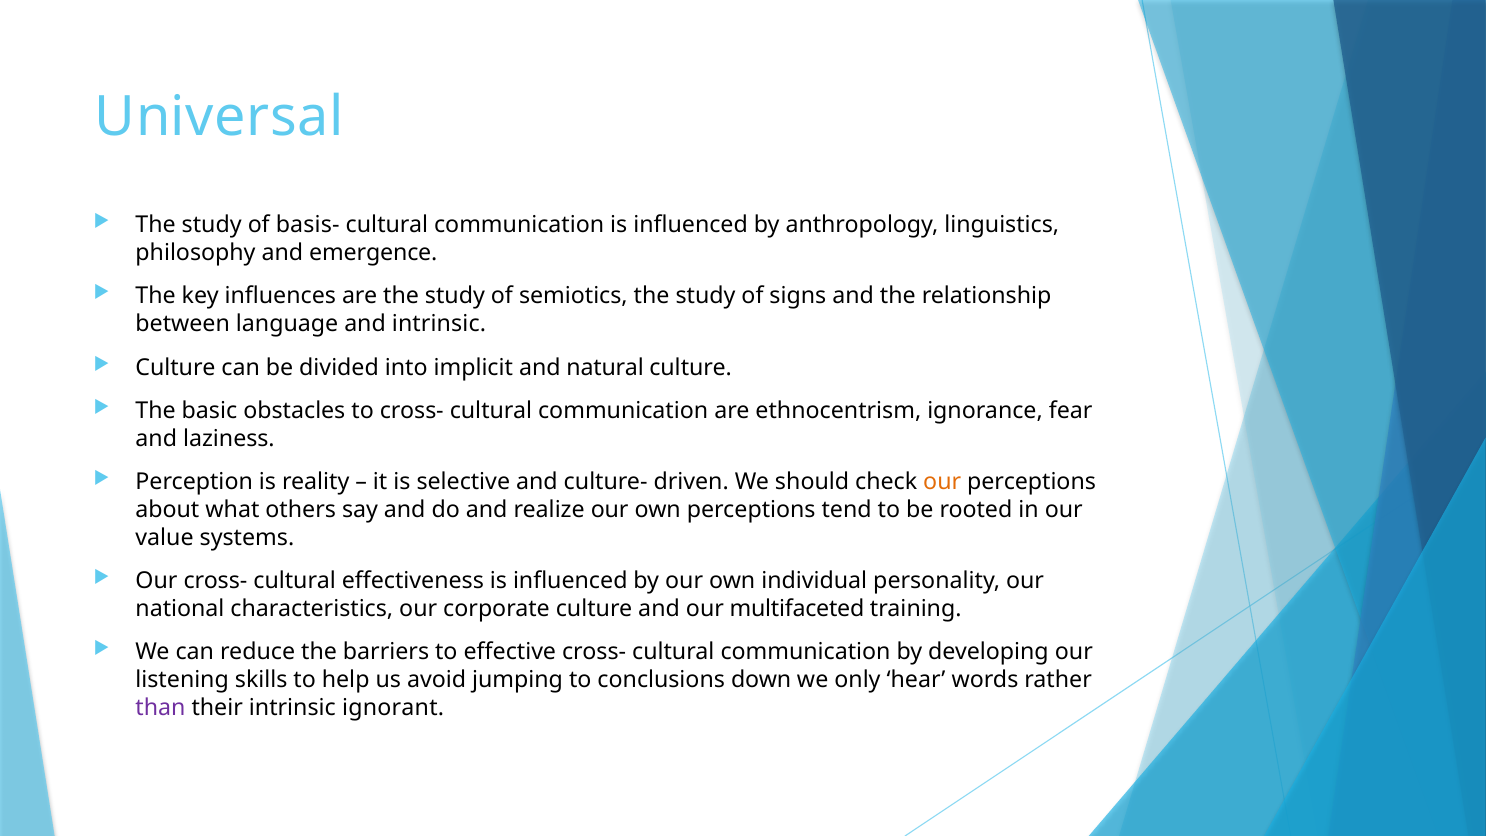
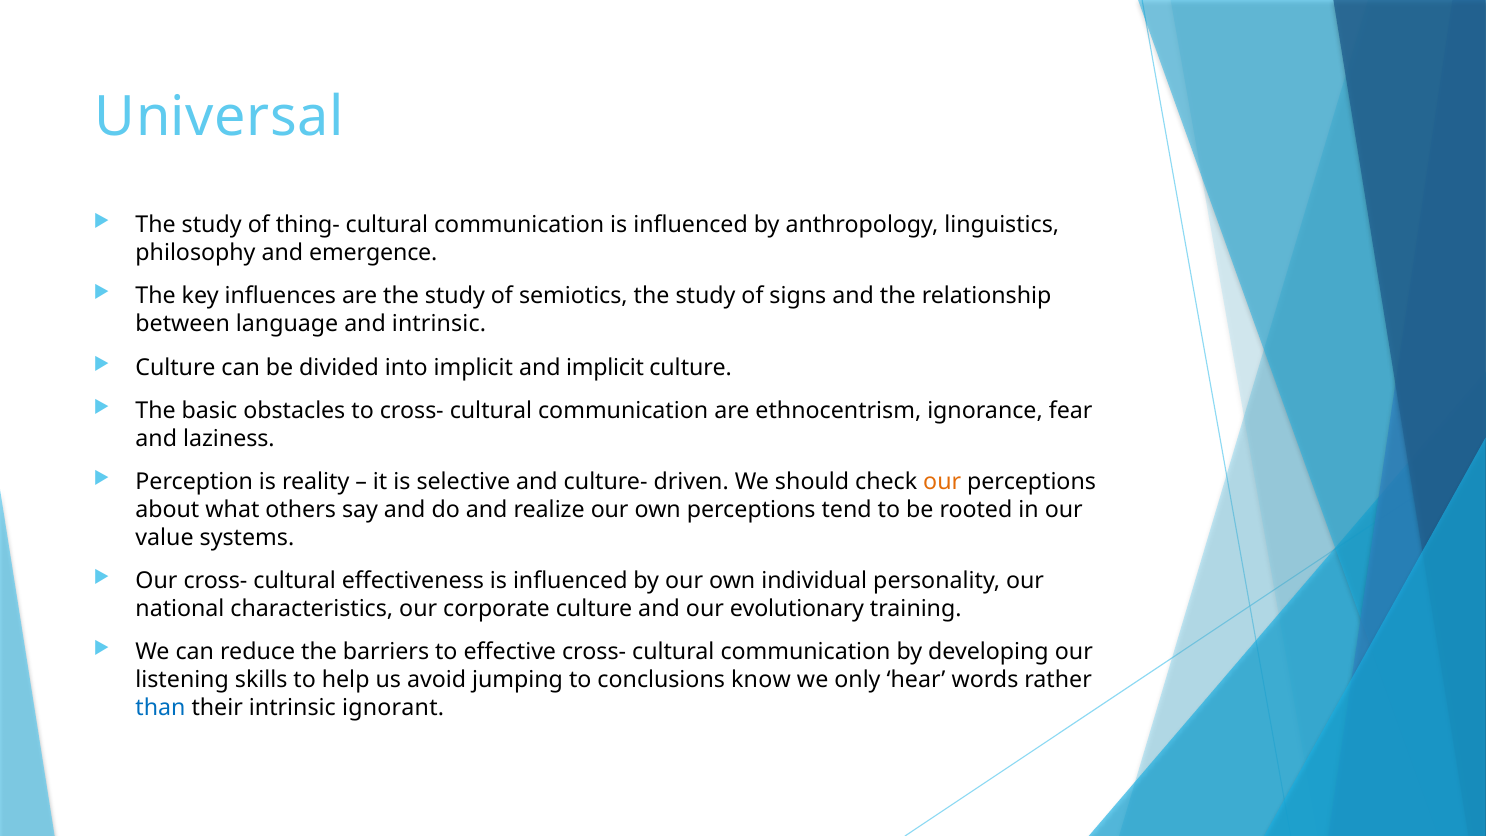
basis-: basis- -> thing-
and natural: natural -> implicit
multifaceted: multifaceted -> evolutionary
down: down -> know
than colour: purple -> blue
